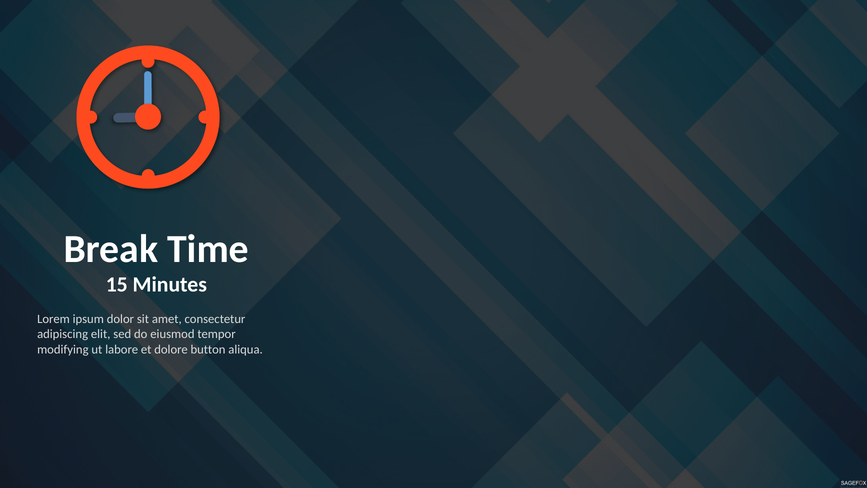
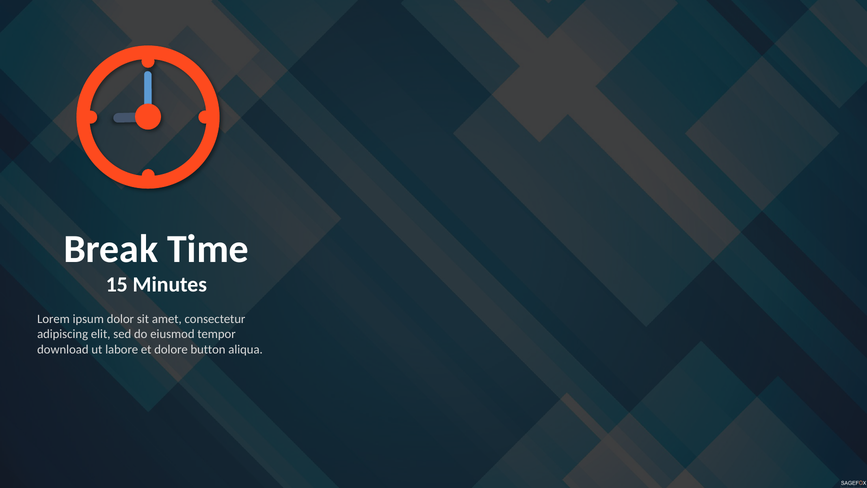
modifying: modifying -> download
